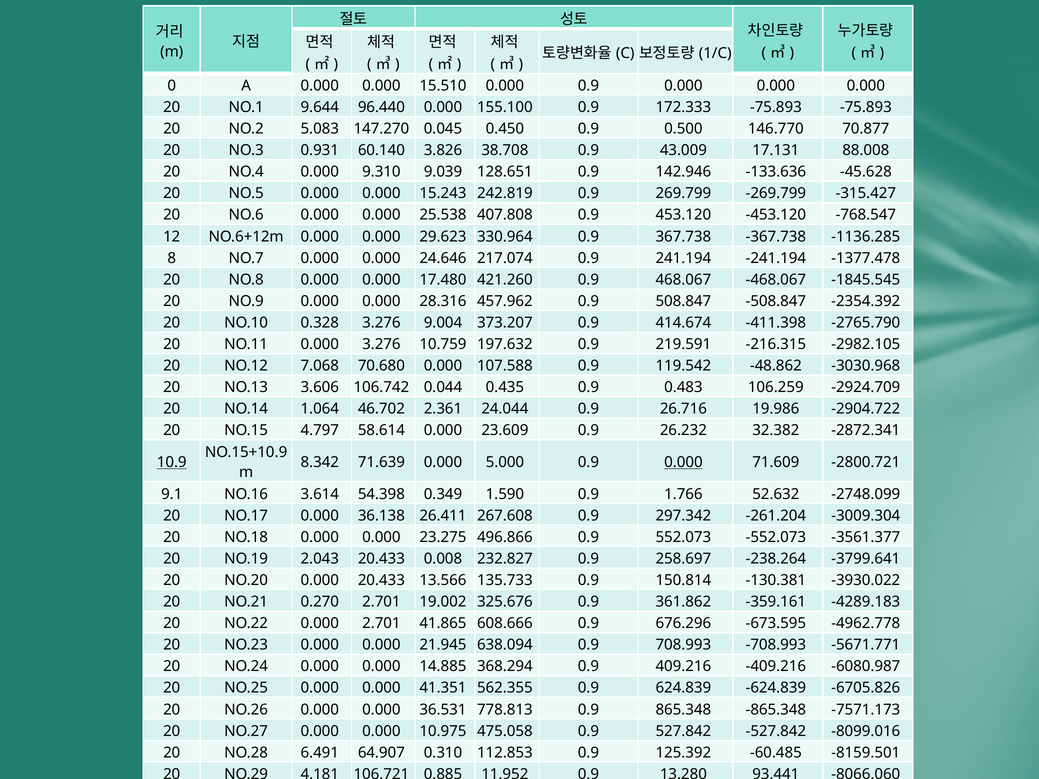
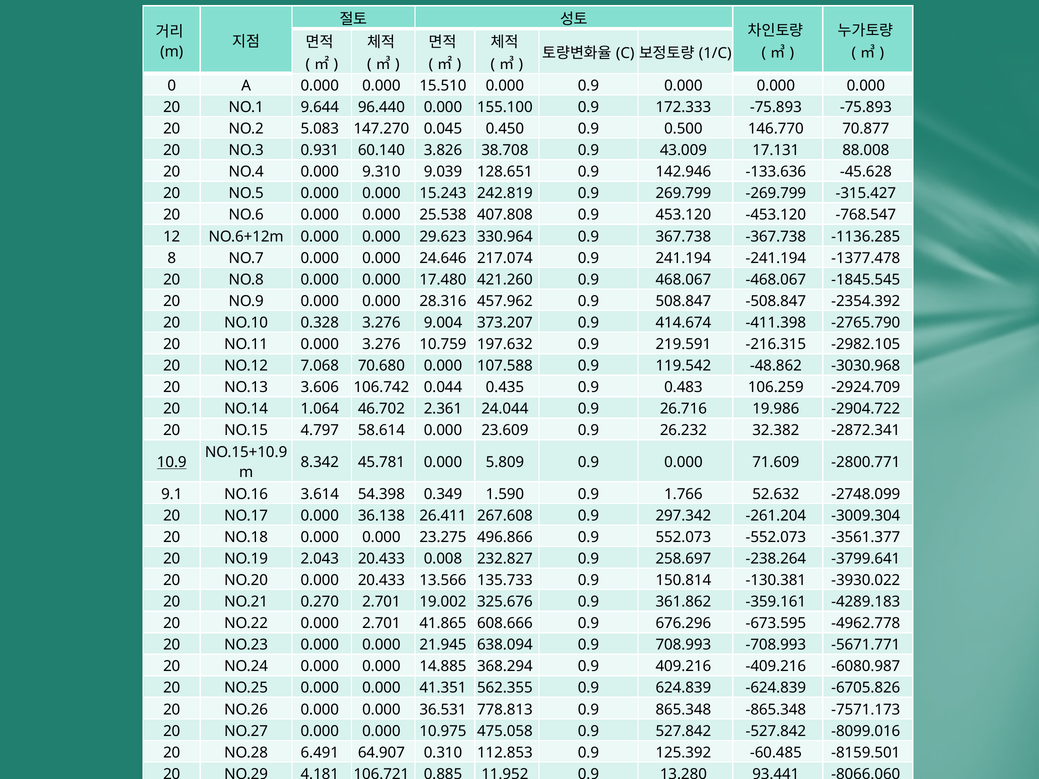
71.639: 71.639 -> 45.781
5.000: 5.000 -> 5.809
0.000 at (683, 462) underline: present -> none
-2800.721: -2800.721 -> -2800.771
